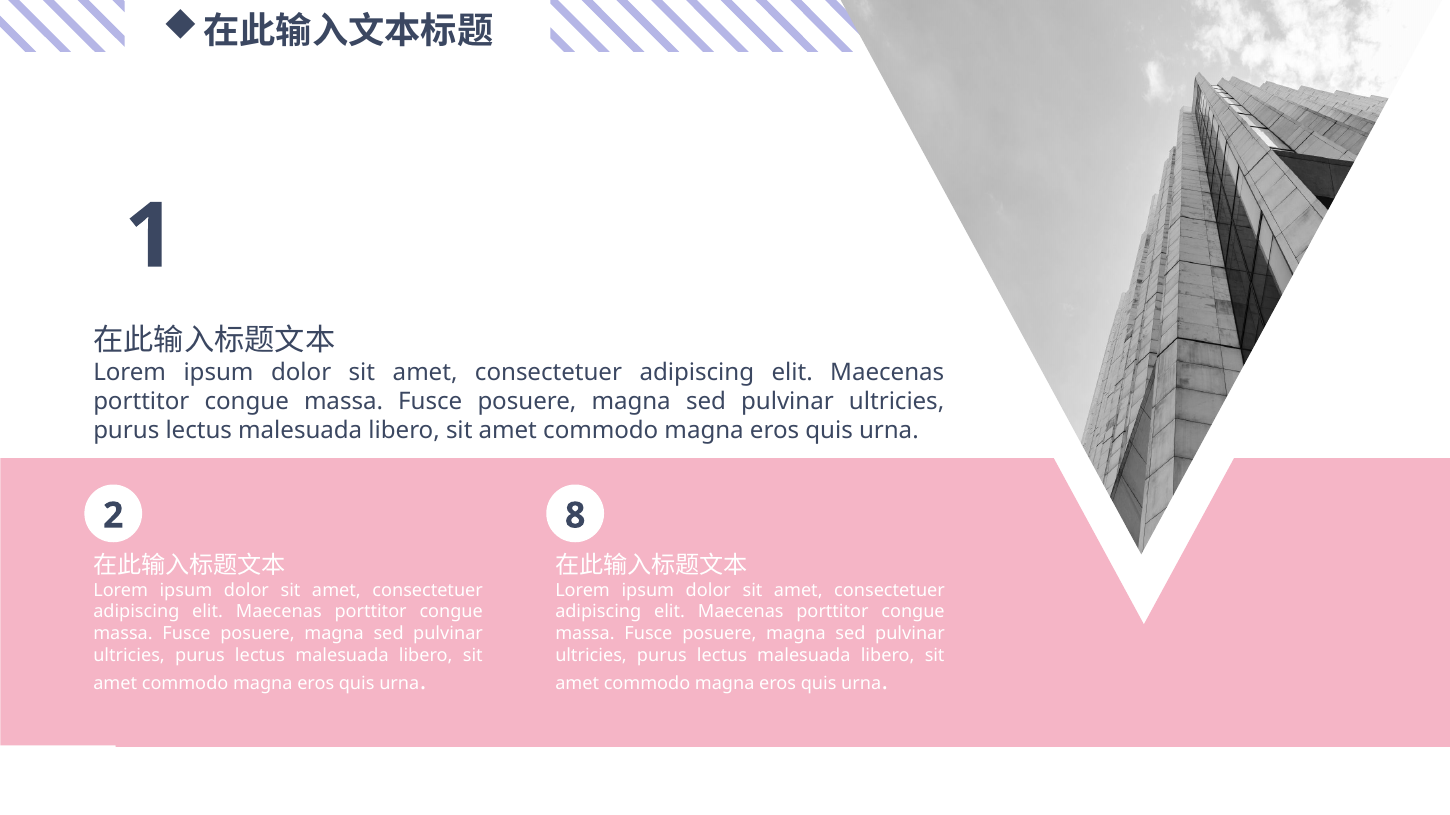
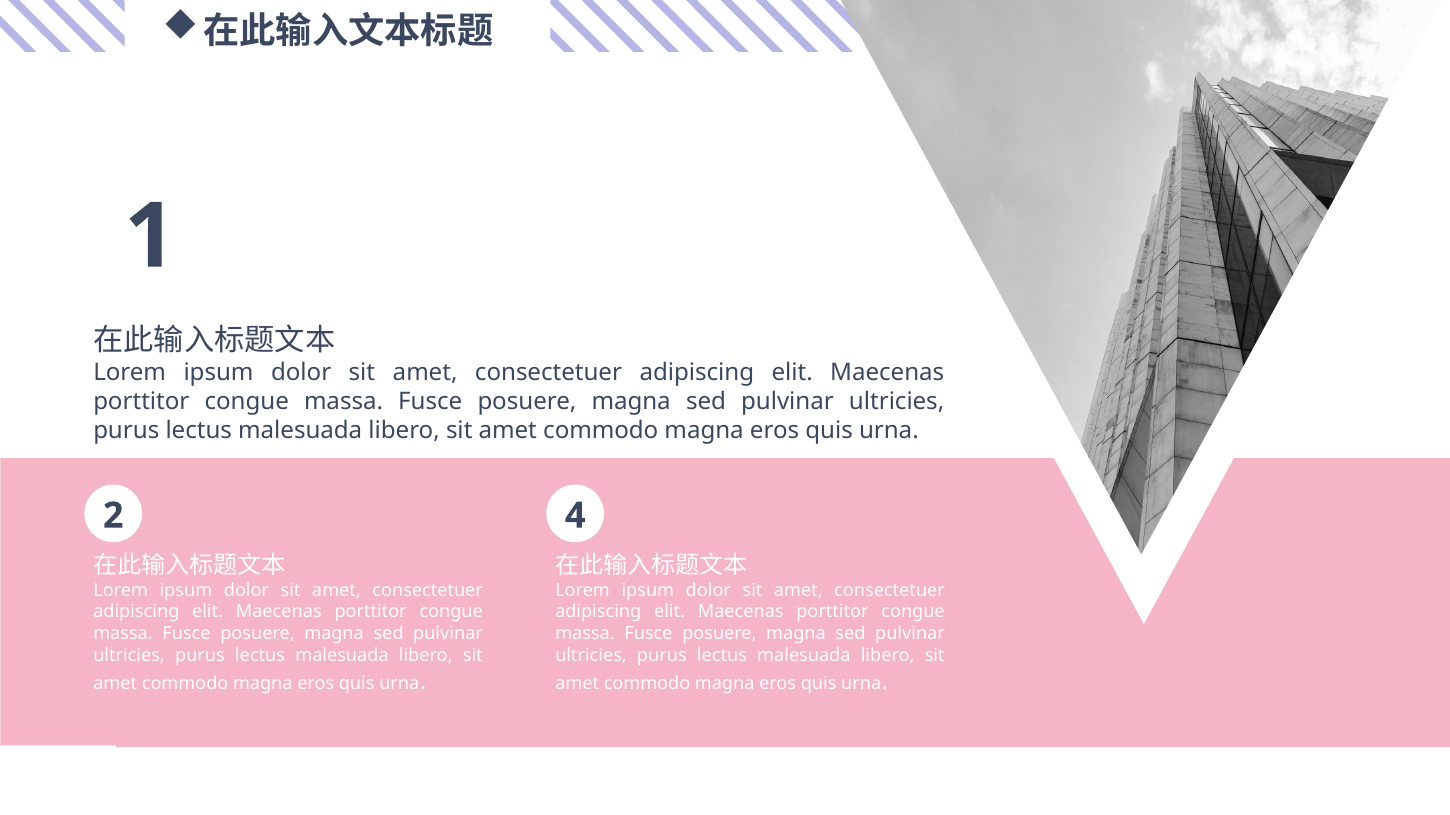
8: 8 -> 4
